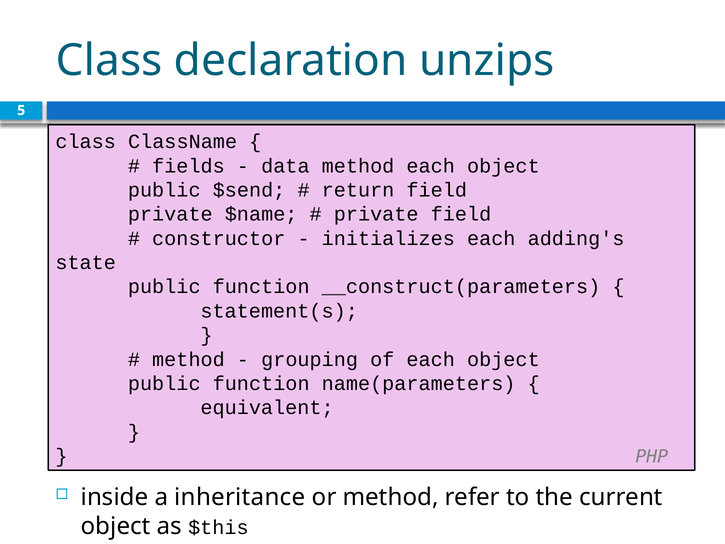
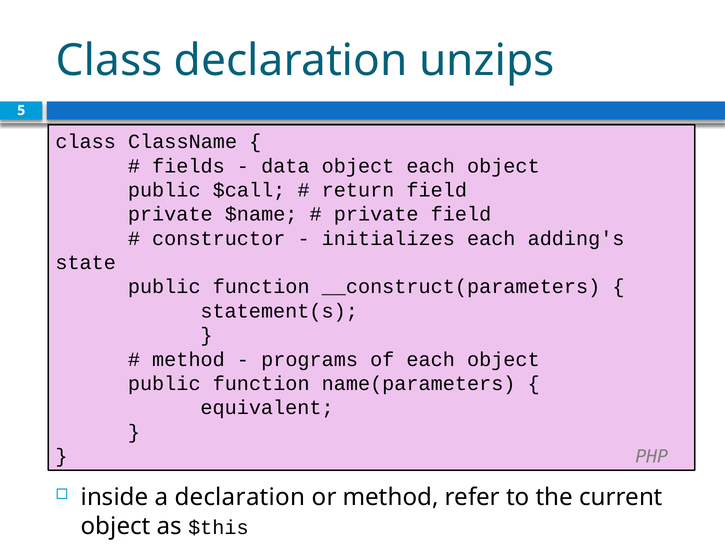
data method: method -> object
$send: $send -> $call
grouping: grouping -> programs
a inheritance: inheritance -> declaration
